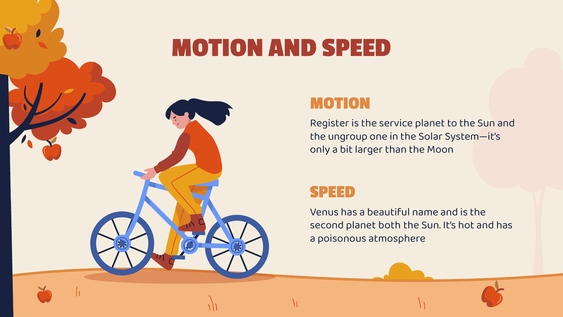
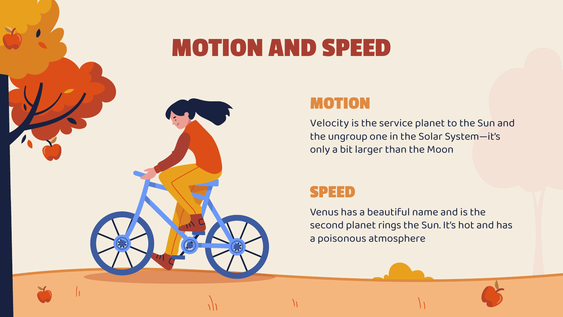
Register: Register -> Velocity
both: both -> rings
